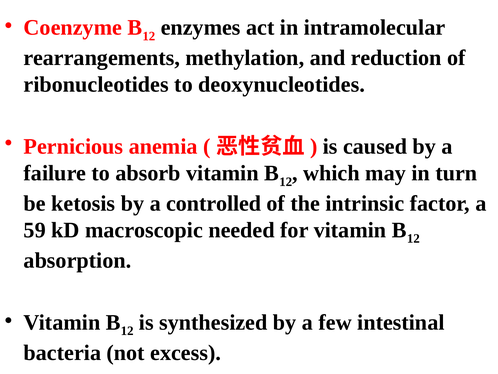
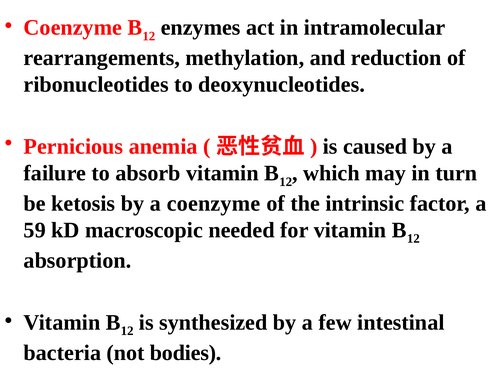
a controlled: controlled -> coenzyme
excess: excess -> bodies
